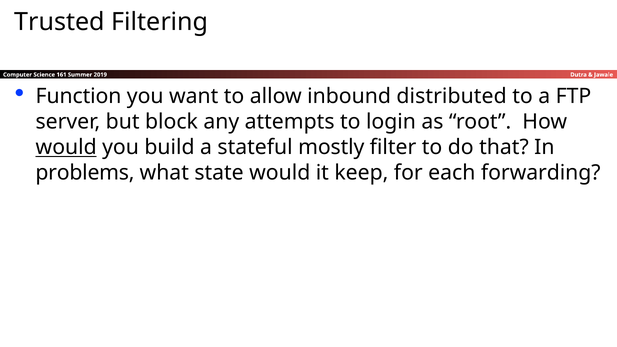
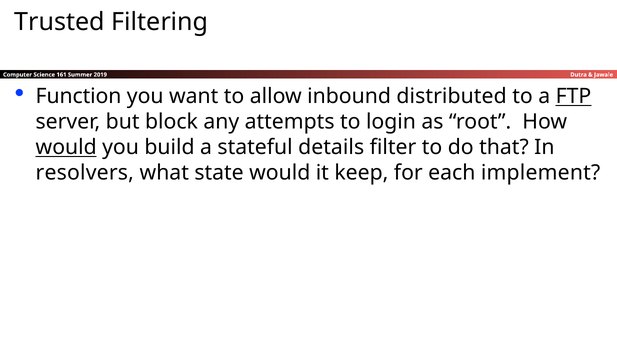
FTP underline: none -> present
mostly: mostly -> details
problems: problems -> resolvers
forwarding: forwarding -> implement
